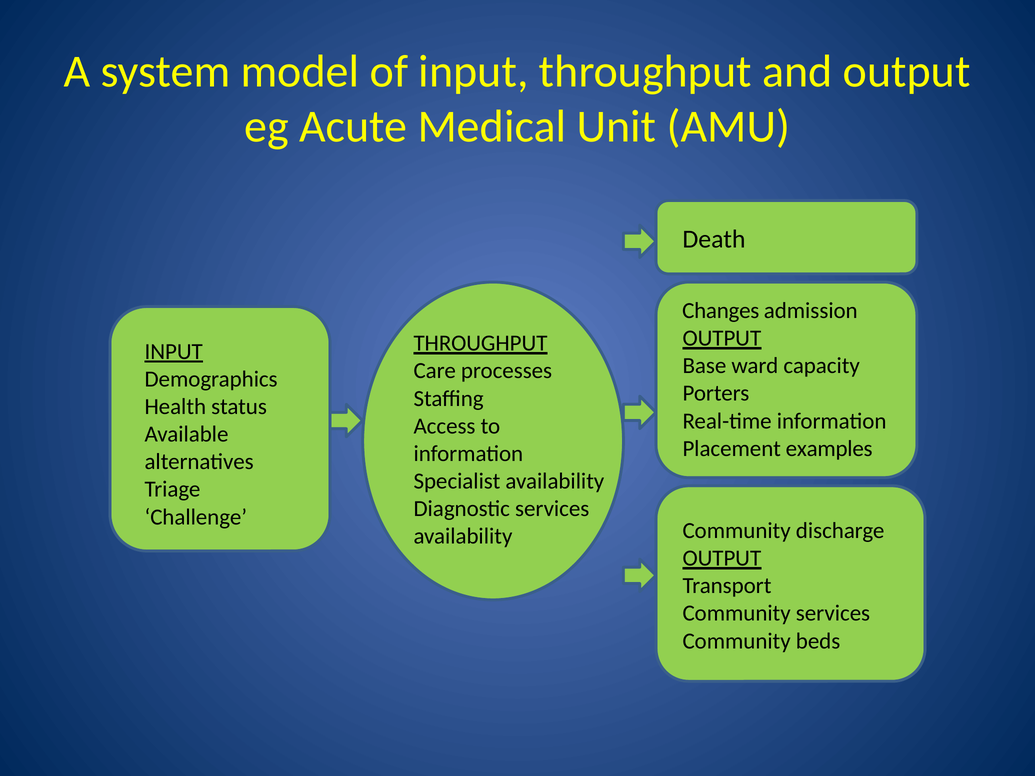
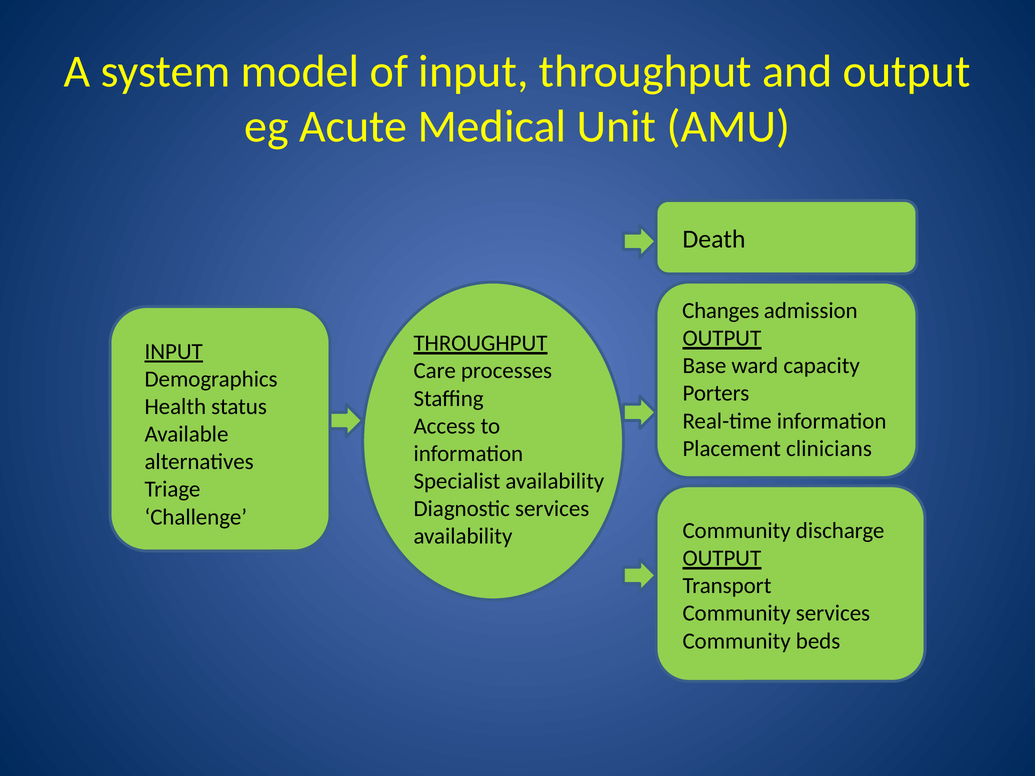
examples: examples -> clinicians
